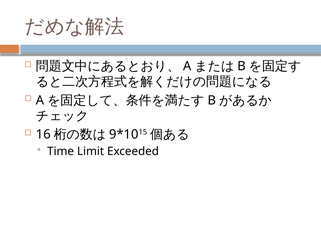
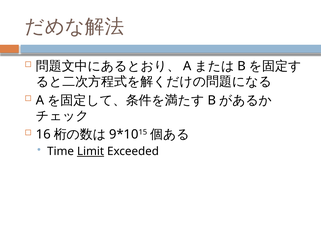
Limit underline: none -> present
